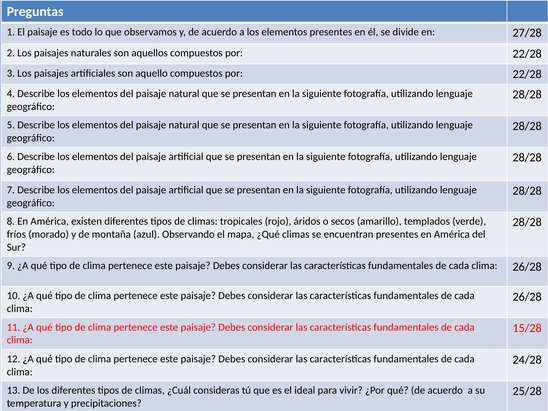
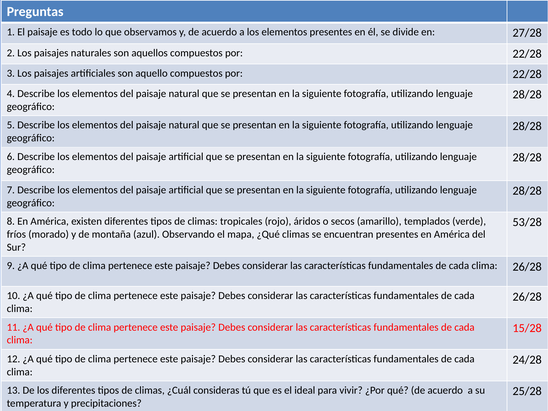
28/28 at (527, 222): 28/28 -> 53/28
